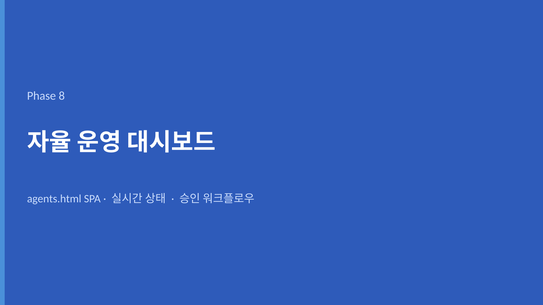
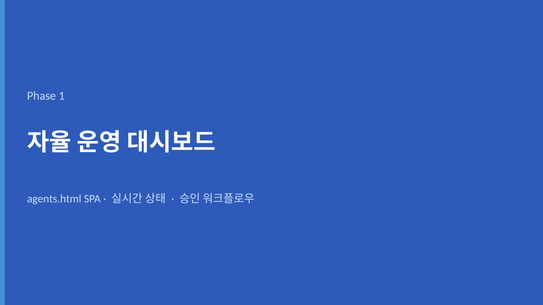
8: 8 -> 1
